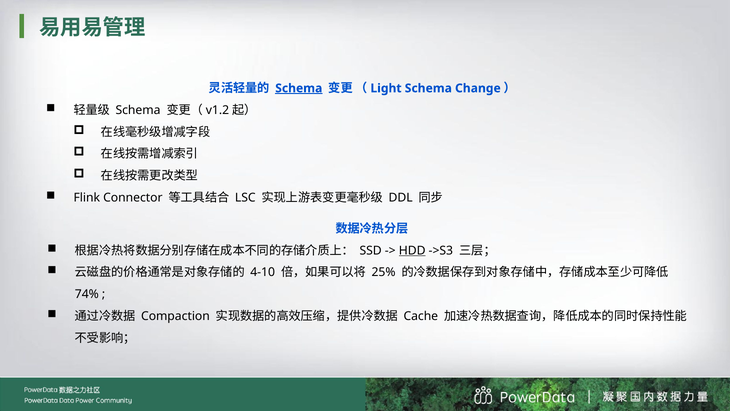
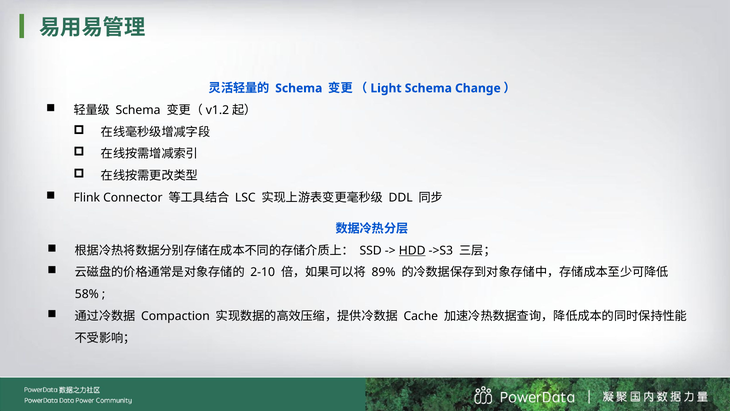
Schema at (299, 88) underline: present -> none
4-10: 4-10 -> 2-10
25%: 25% -> 89%
74%: 74% -> 58%
